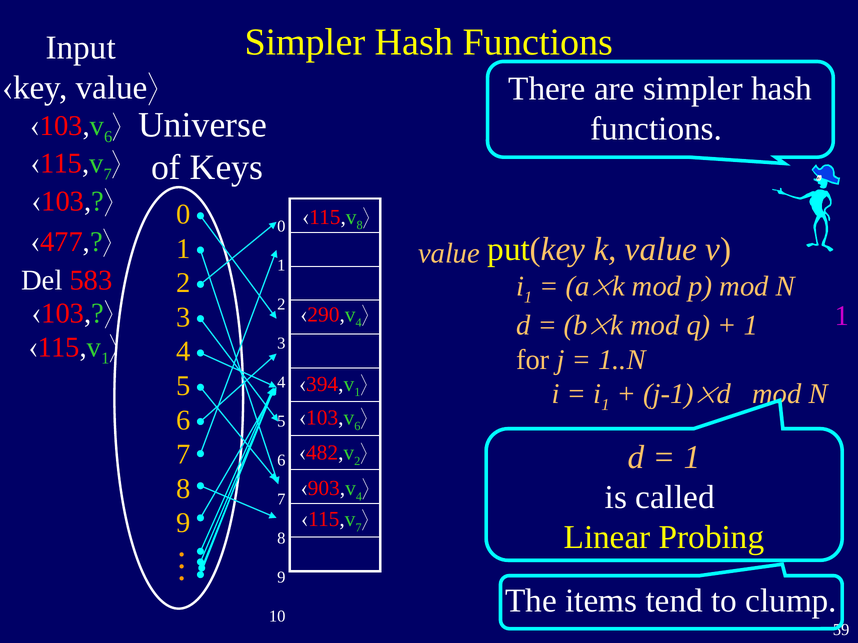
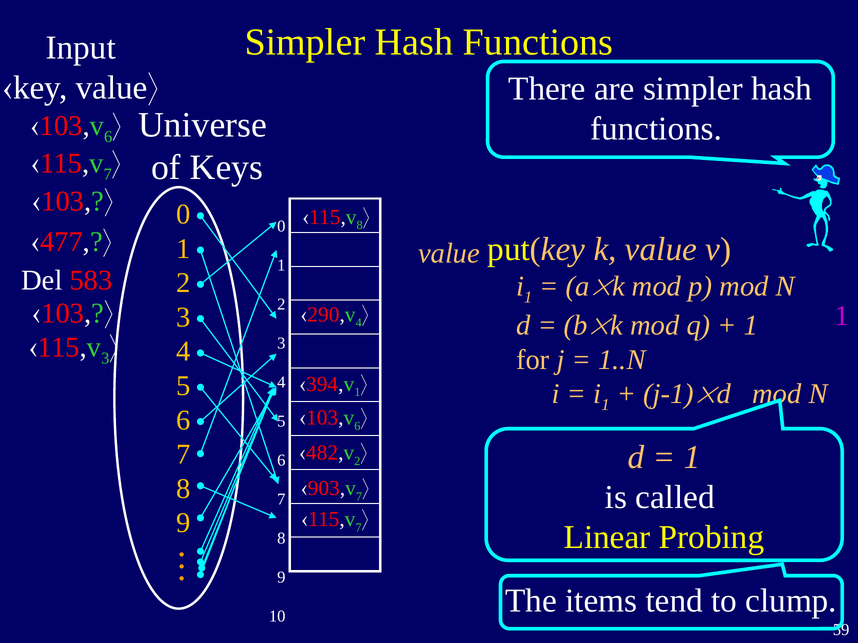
1 at (105, 359): 1 -> 3
4 at (359, 497): 4 -> 7
